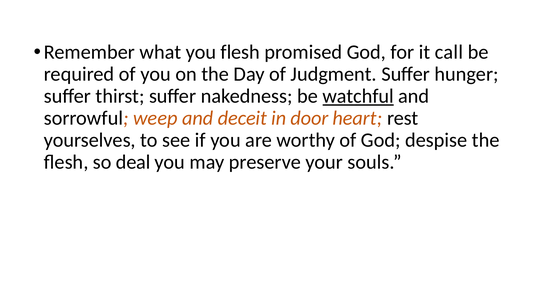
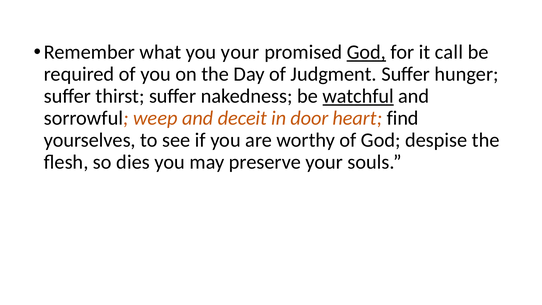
you flesh: flesh -> your
God at (366, 52) underline: none -> present
rest: rest -> find
deal: deal -> dies
